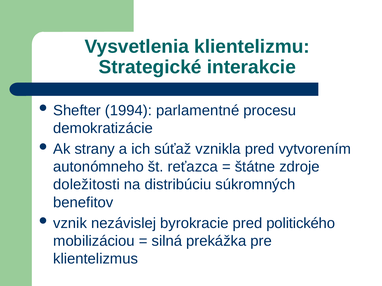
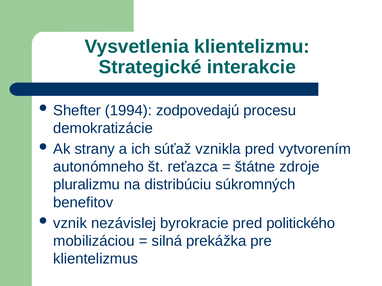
parlamentné: parlamentné -> zodpovedajú
doležitosti: doležitosti -> pluralizmu
